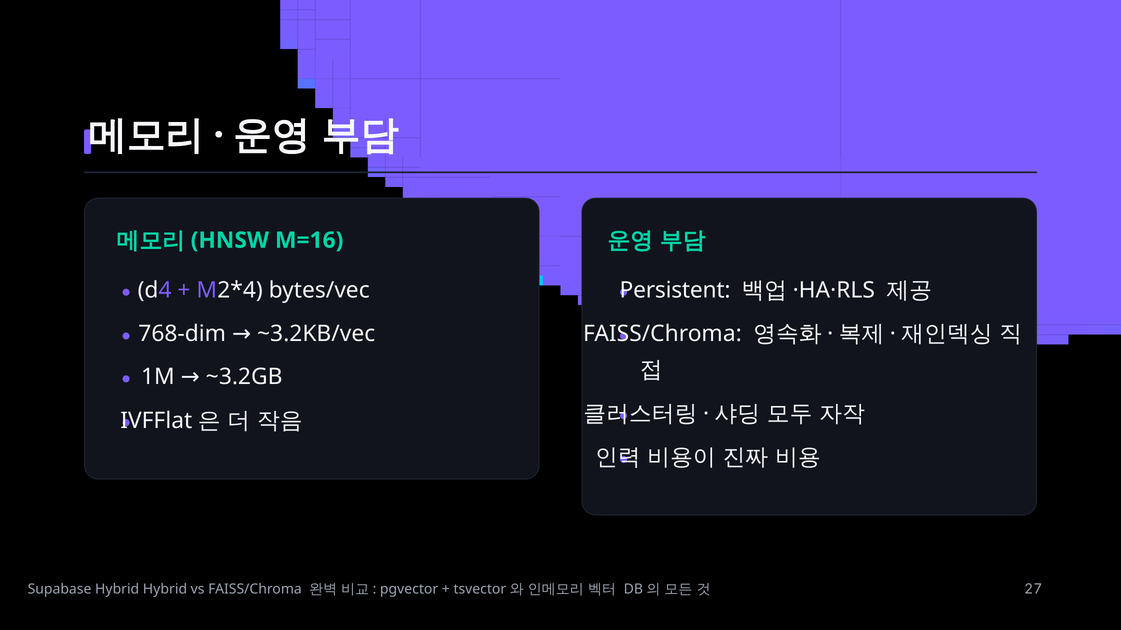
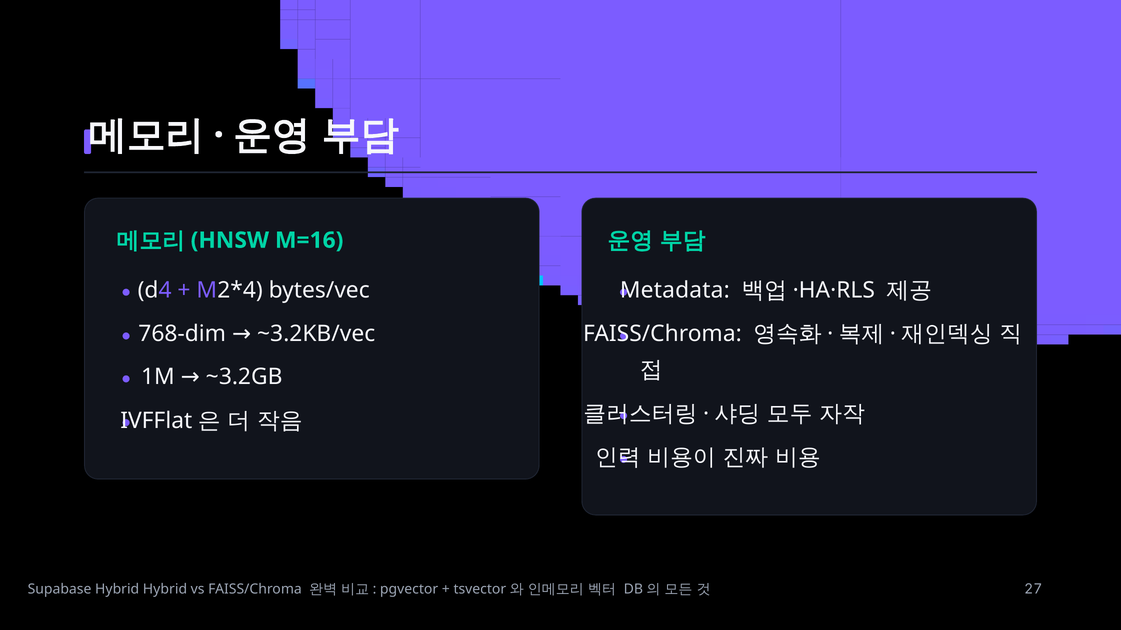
Persistent: Persistent -> Metadata
